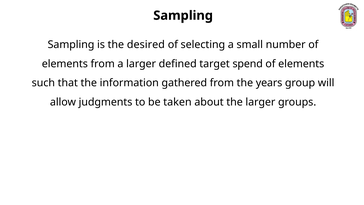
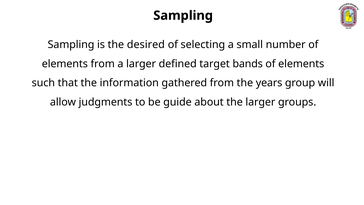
spend: spend -> bands
taken: taken -> guide
